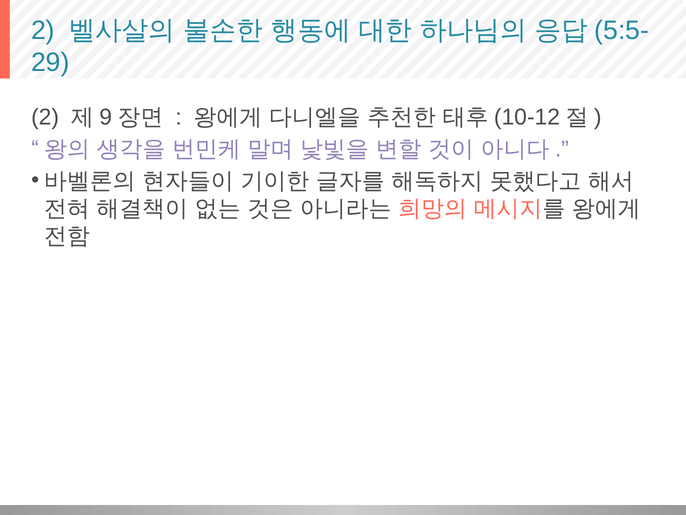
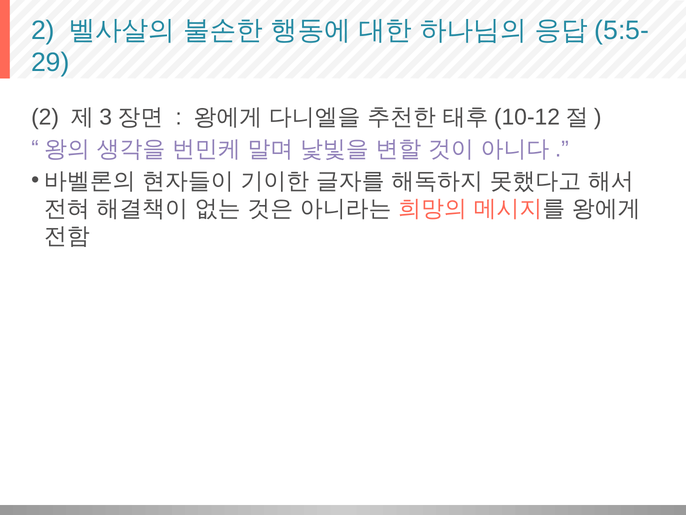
9: 9 -> 3
